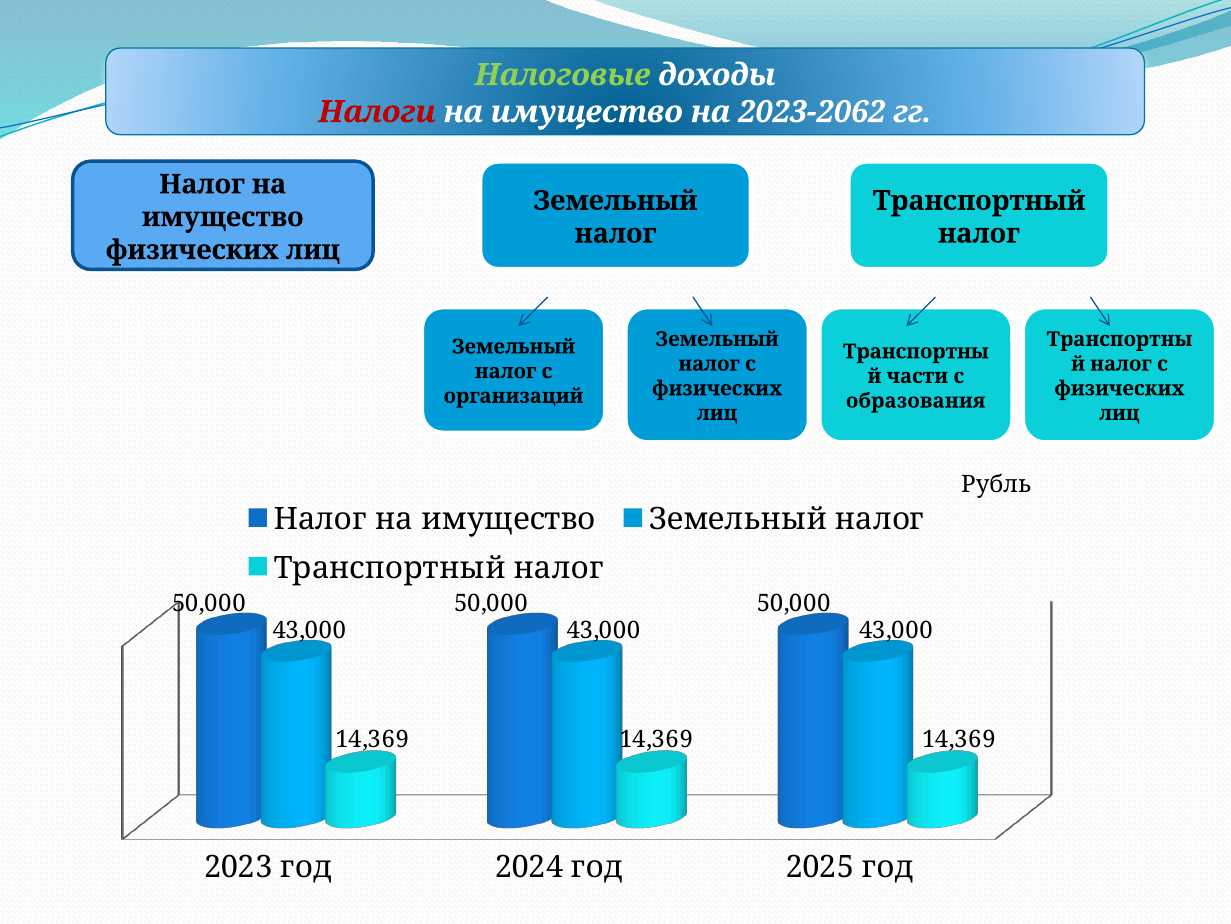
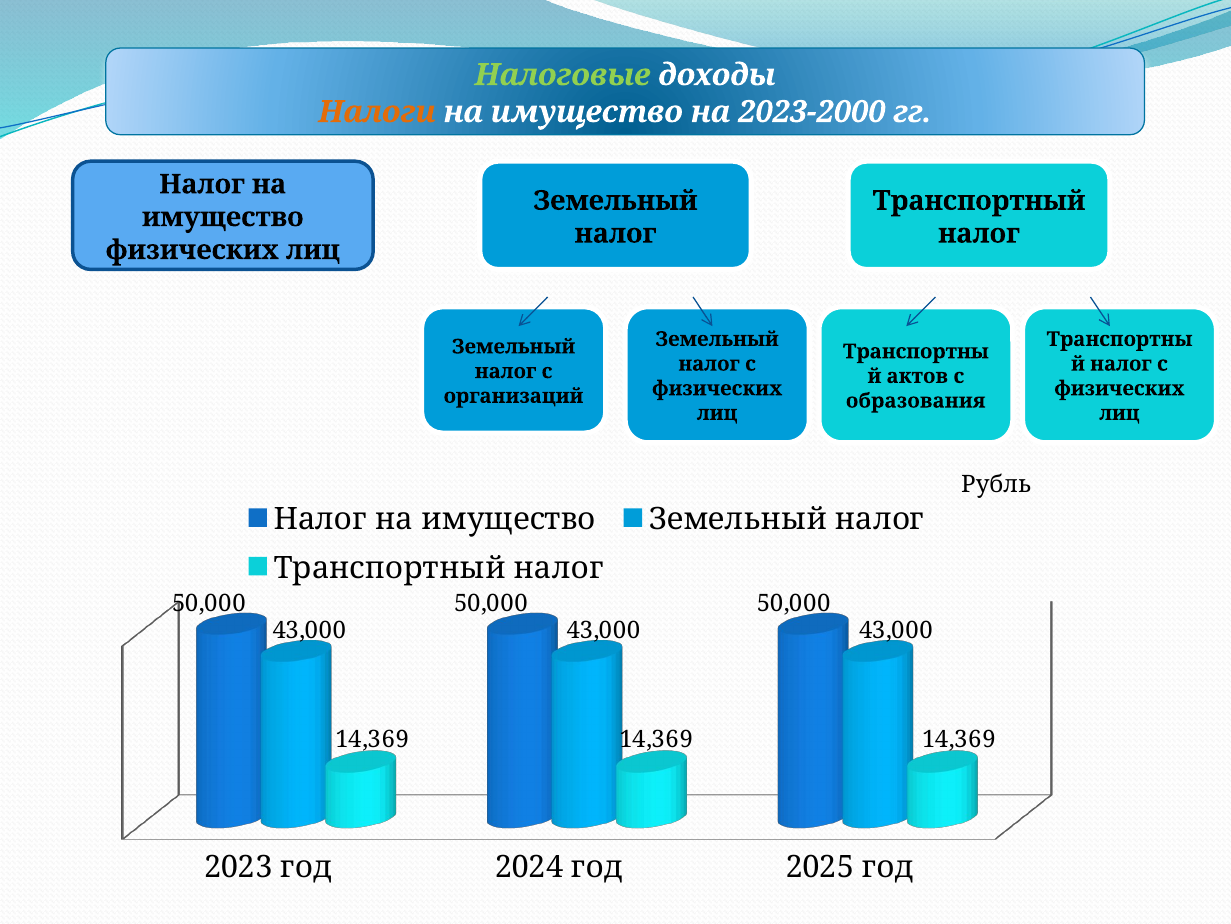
Налоги colour: red -> orange
2023-2062: 2023-2062 -> 2023-2000
части: части -> актов
